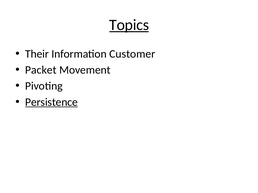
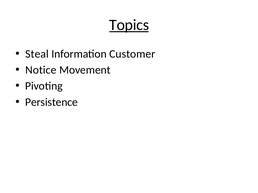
Their: Their -> Steal
Packet: Packet -> Notice
Persistence underline: present -> none
